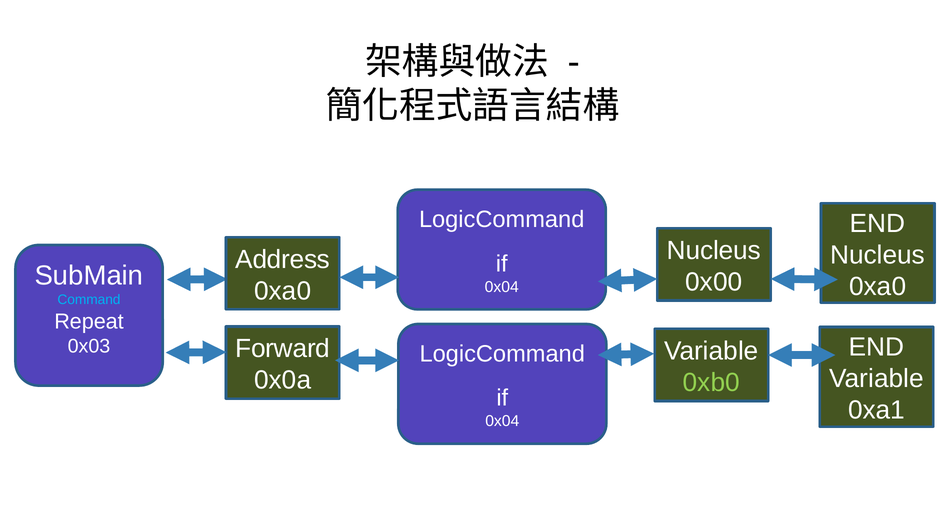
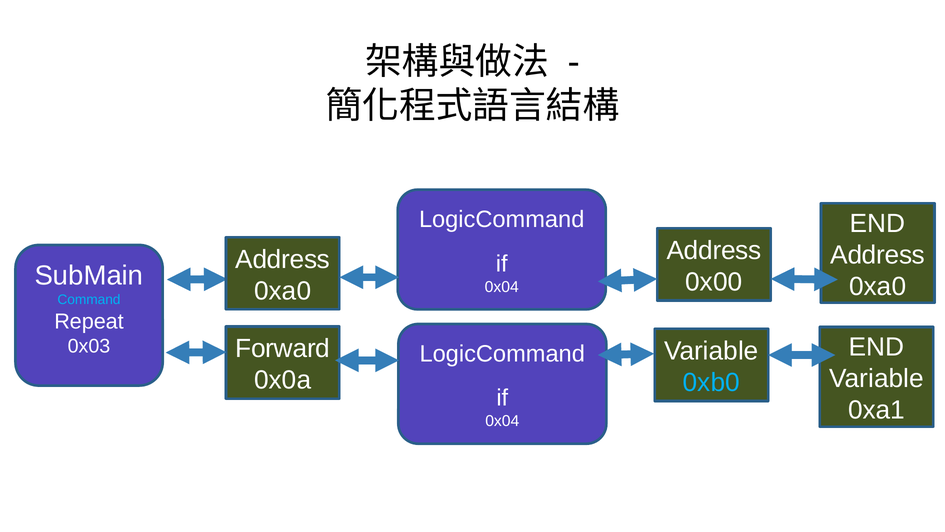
Nucleus at (714, 250): Nucleus -> Address
Nucleus at (878, 255): Nucleus -> Address
0xb0 colour: light green -> light blue
